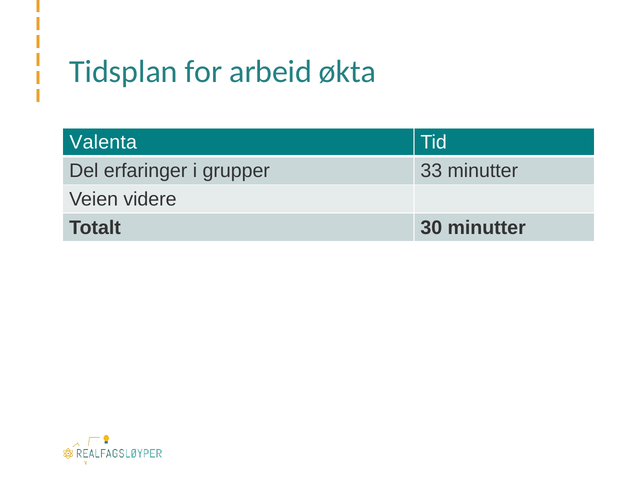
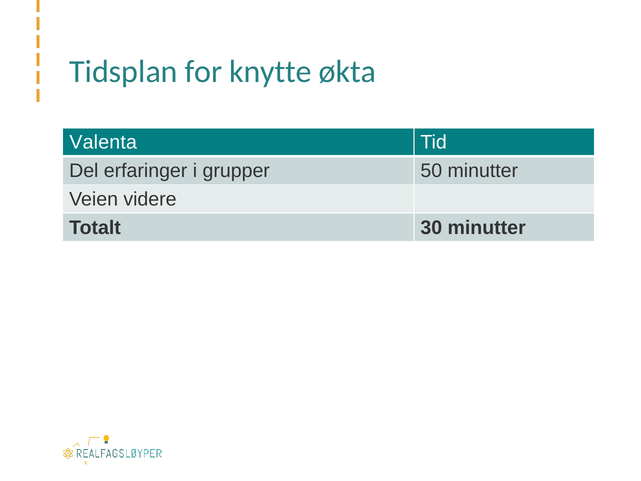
arbeid: arbeid -> knytte
33: 33 -> 50
